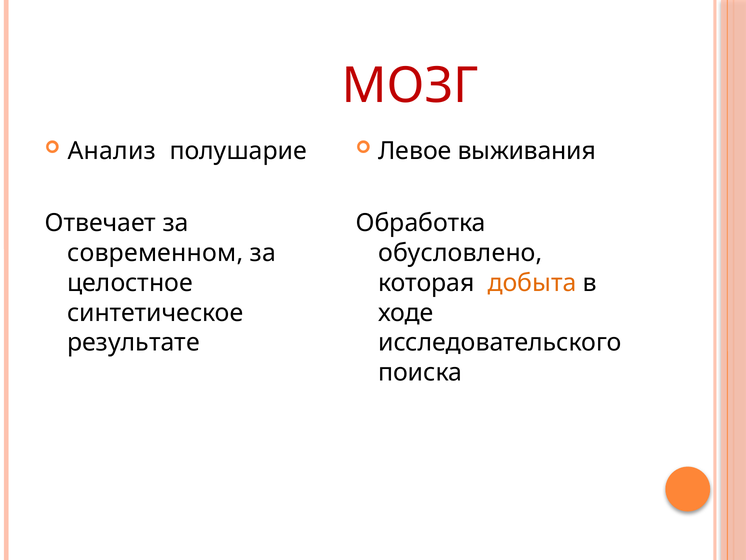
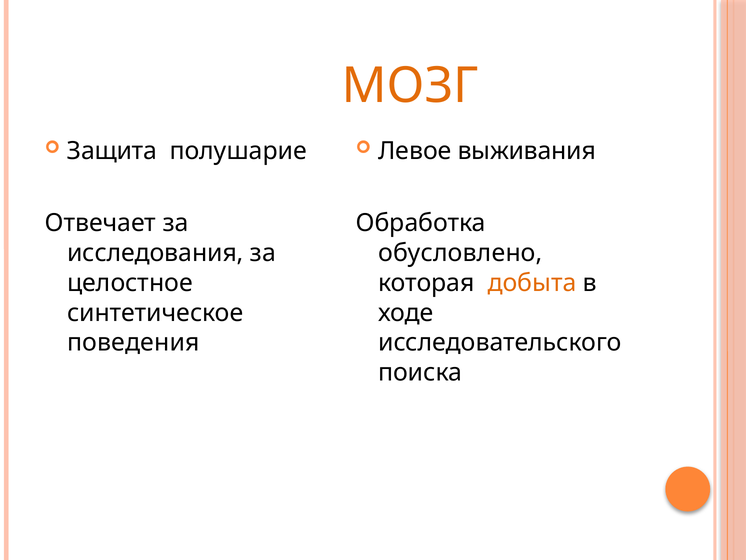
МОЗГ colour: red -> orange
Анализ: Анализ -> Защита
современном: современном -> исследования
результате: результате -> поведения
